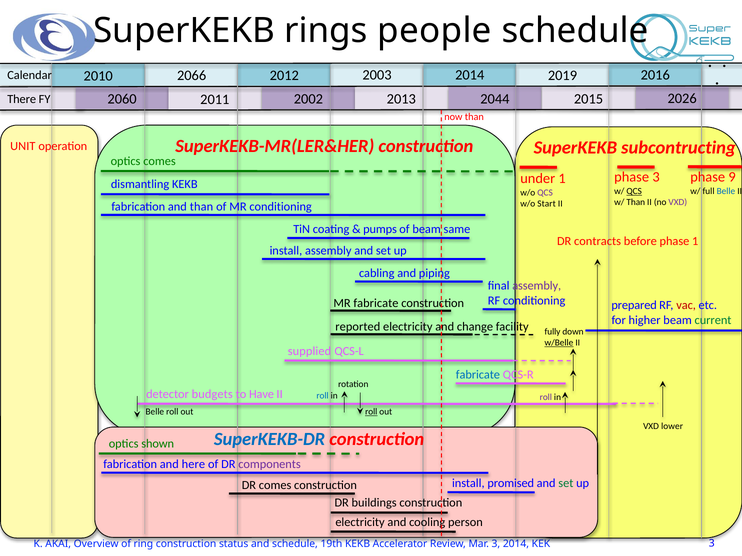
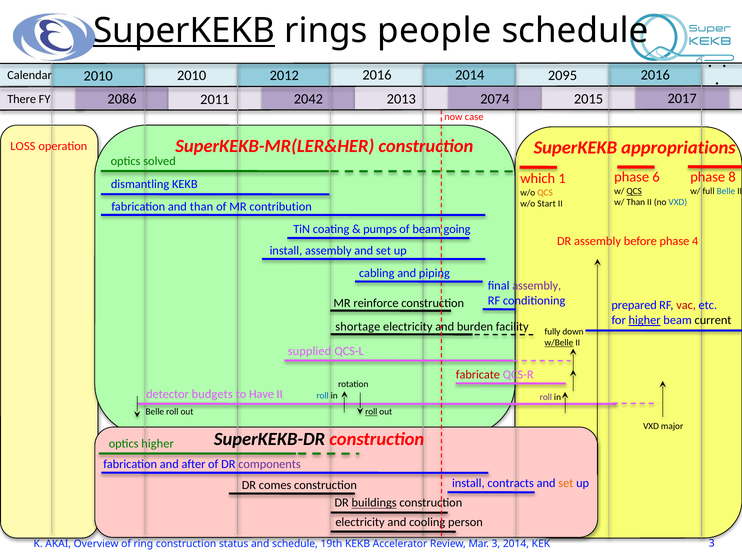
SuperKEKB at (184, 31) underline: none -> present
2010 2066: 2066 -> 2010
2012 2003: 2003 -> 2016
2019: 2019 -> 2095
2060: 2060 -> 2086
2002: 2002 -> 2042
2044: 2044 -> 2074
2026: 2026 -> 2017
now than: than -> case
subcontructing: subcontructing -> appropriations
UNIT: UNIT -> LOSS
optics comes: comes -> solved
9: 9 -> 8
phase 3: 3 -> 6
under: under -> which
QCS at (545, 193) colour: purple -> orange
VXD at (678, 202) colour: purple -> blue
MR conditioning: conditioning -> contribution
same: same -> going
DR contracts: contracts -> assembly
phase 1: 1 -> 4
MR fabricate: fabricate -> reinforce
higher at (645, 320) underline: none -> present
current colour: green -> black
reported: reported -> shortage
change: change -> burden
fabricate at (478, 375) colour: blue -> red
lower: lower -> major
SuperKEKB-DR colour: blue -> black
optics shown: shown -> higher
here: here -> after
promised: promised -> contracts
set at (566, 484) colour: green -> orange
buildings underline: none -> present
